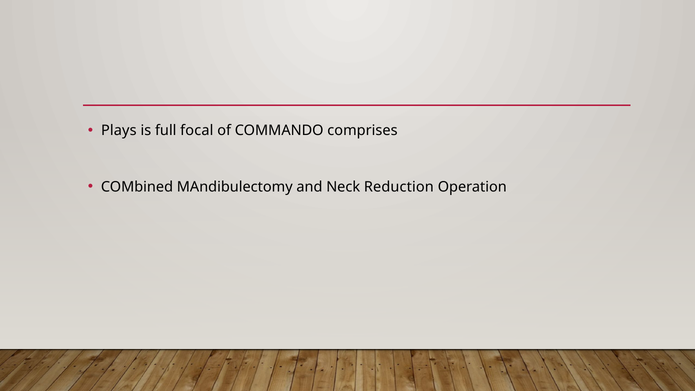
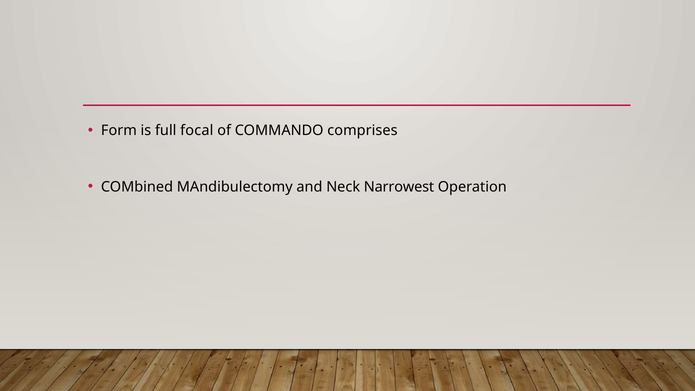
Plays: Plays -> Form
Reduction: Reduction -> Narrowest
